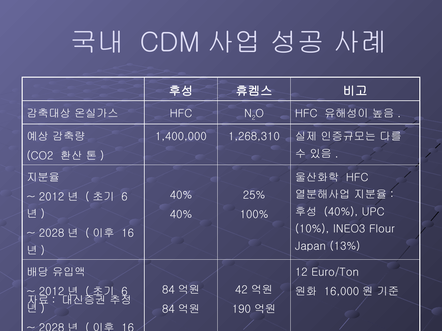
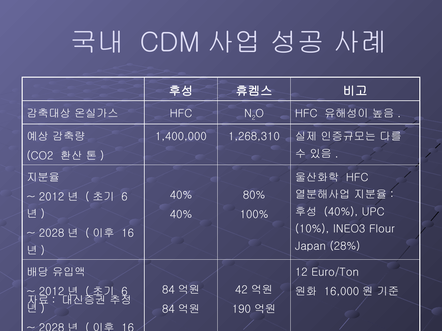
25%: 25% -> 80%
13%: 13% -> 28%
